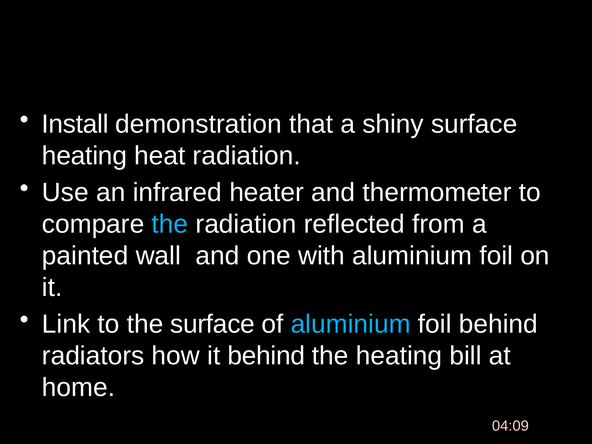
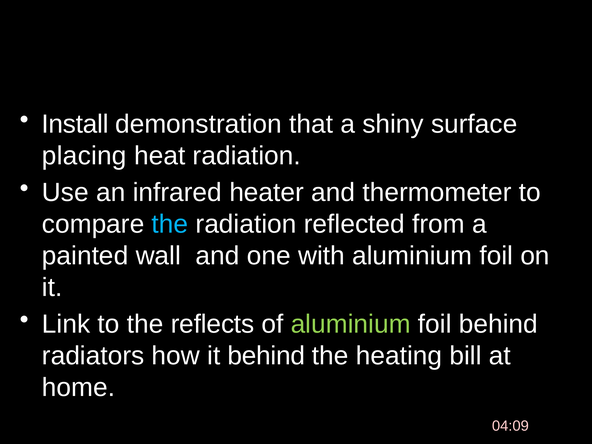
heating at (85, 156): heating -> placing
the surface: surface -> reflects
aluminium at (351, 324) colour: light blue -> light green
